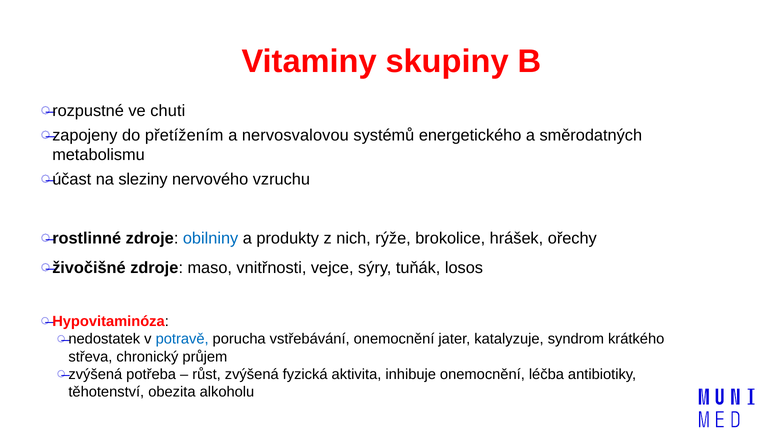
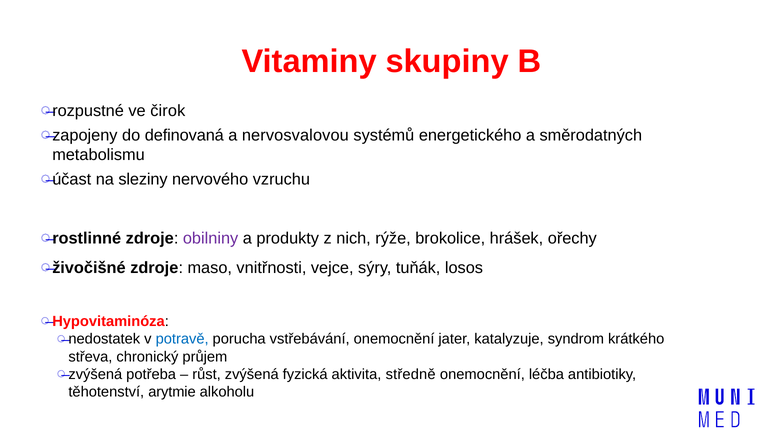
chuti: chuti -> čirok
přetížením: přetížením -> definovaná
obilniny colour: blue -> purple
inhibuje: inhibuje -> středně
obezita: obezita -> arytmie
